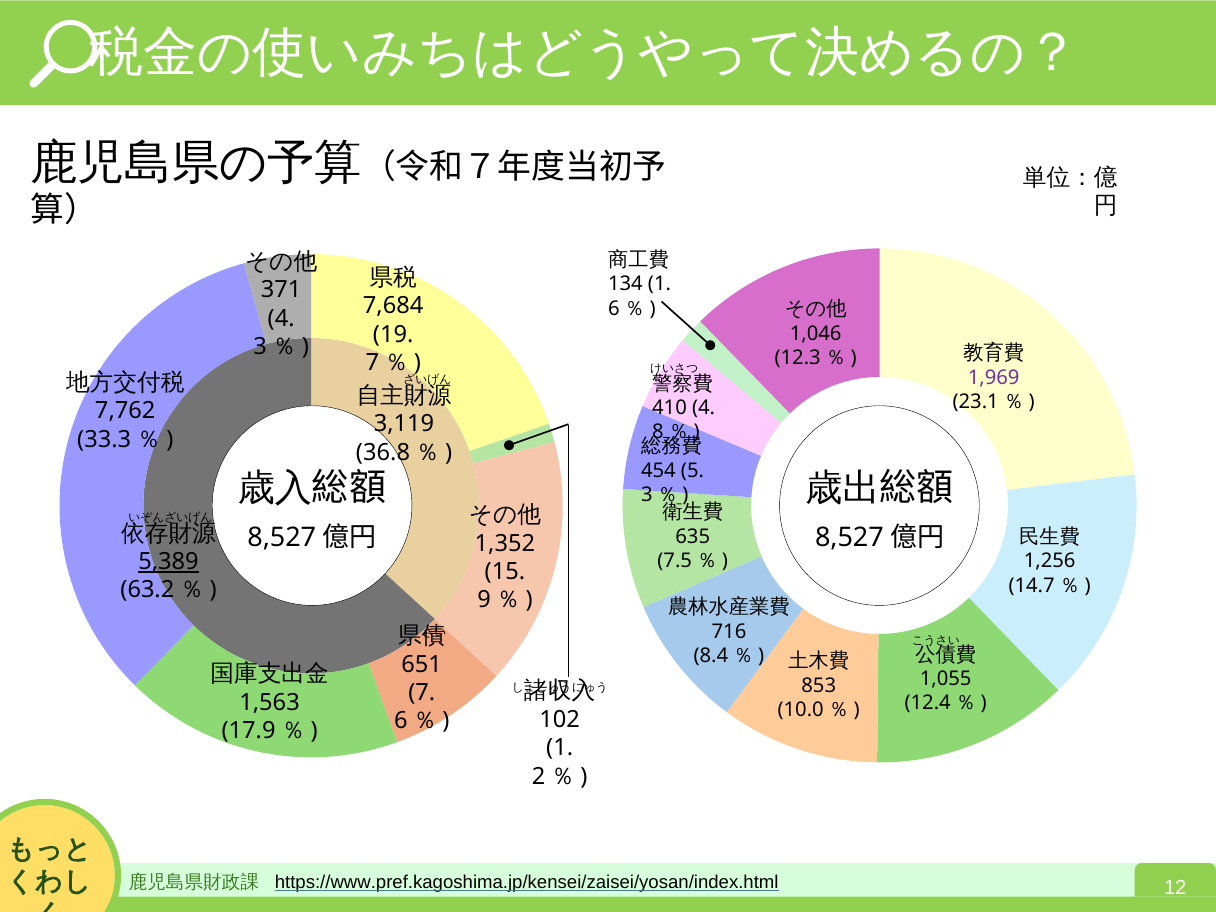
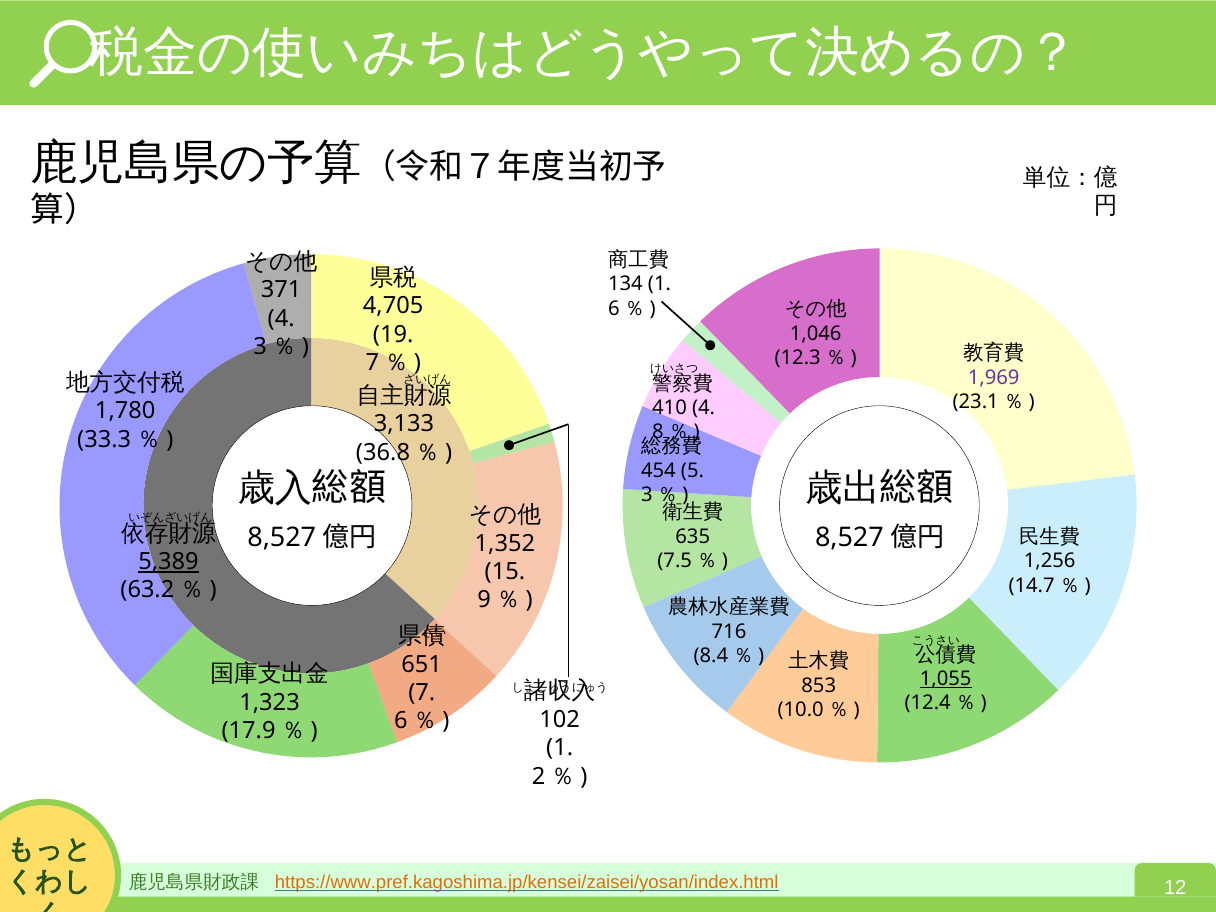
7,684: 7,684 -> 4,705
7,762: 7,762 -> 1,780
3,119: 3,119 -> 3,133
1,055 underline: none -> present
1,563: 1,563 -> 1,323
https://www.pref.kagoshima.jp/kensei/zaisei/yosan/index.html colour: black -> orange
